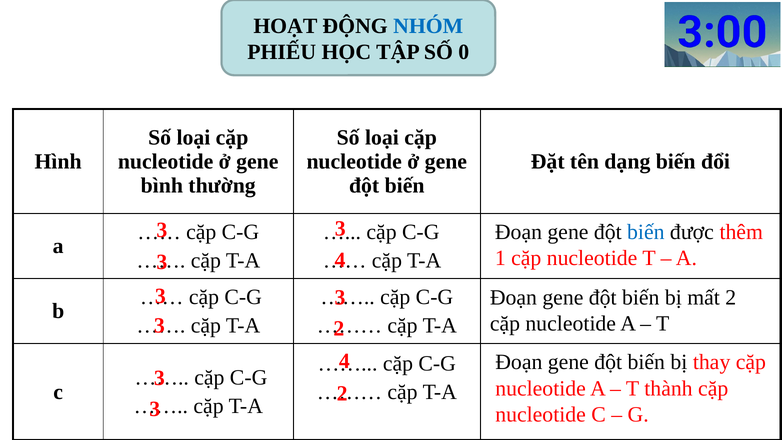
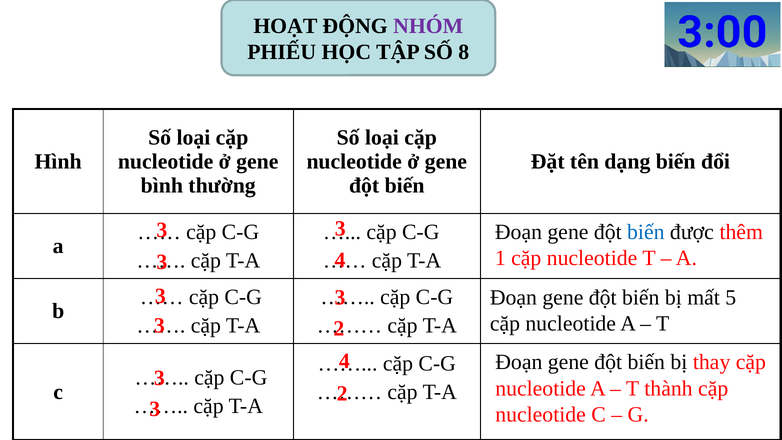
NHÓM colour: blue -> purple
0: 0 -> 8
mất 2: 2 -> 5
